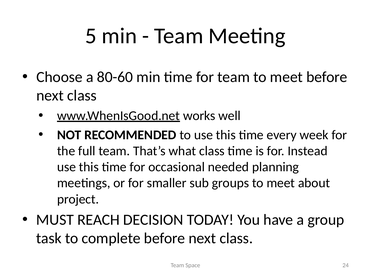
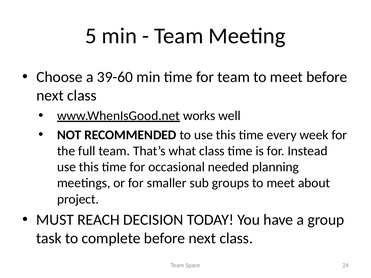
80-60: 80-60 -> 39-60
